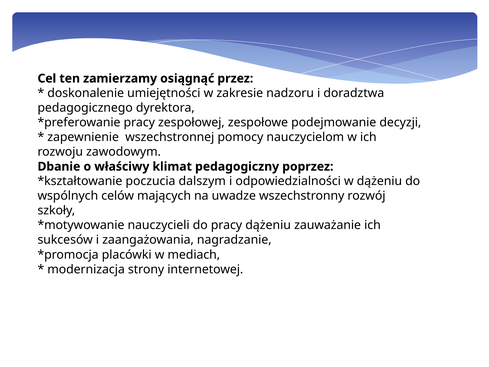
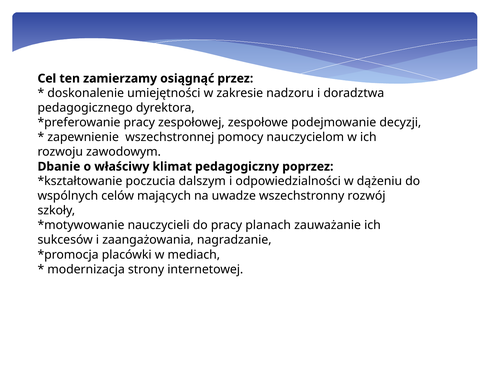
pracy dążeniu: dążeniu -> planach
